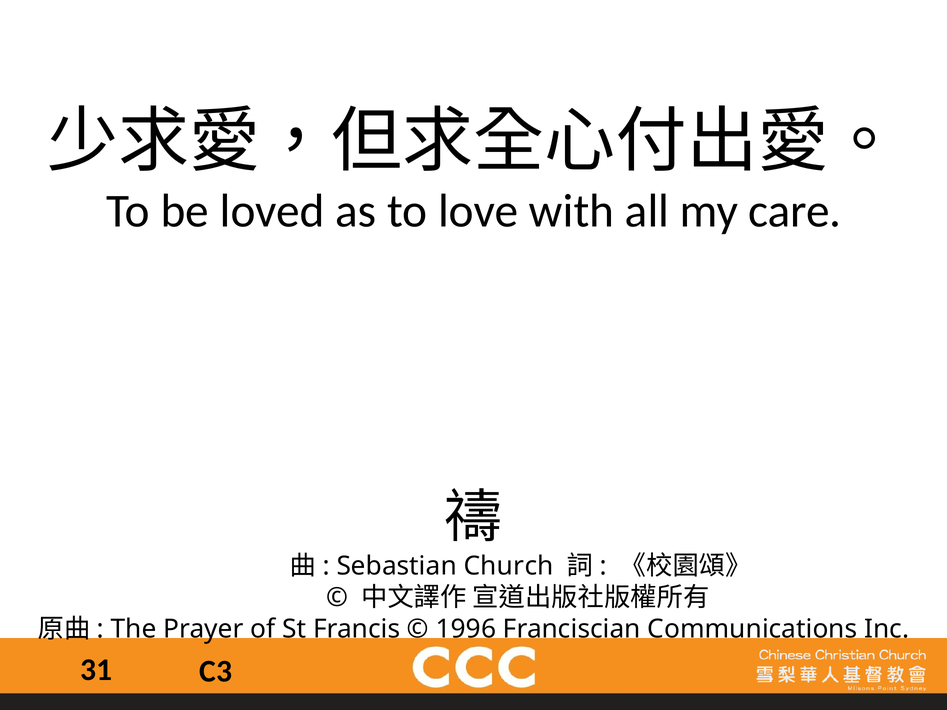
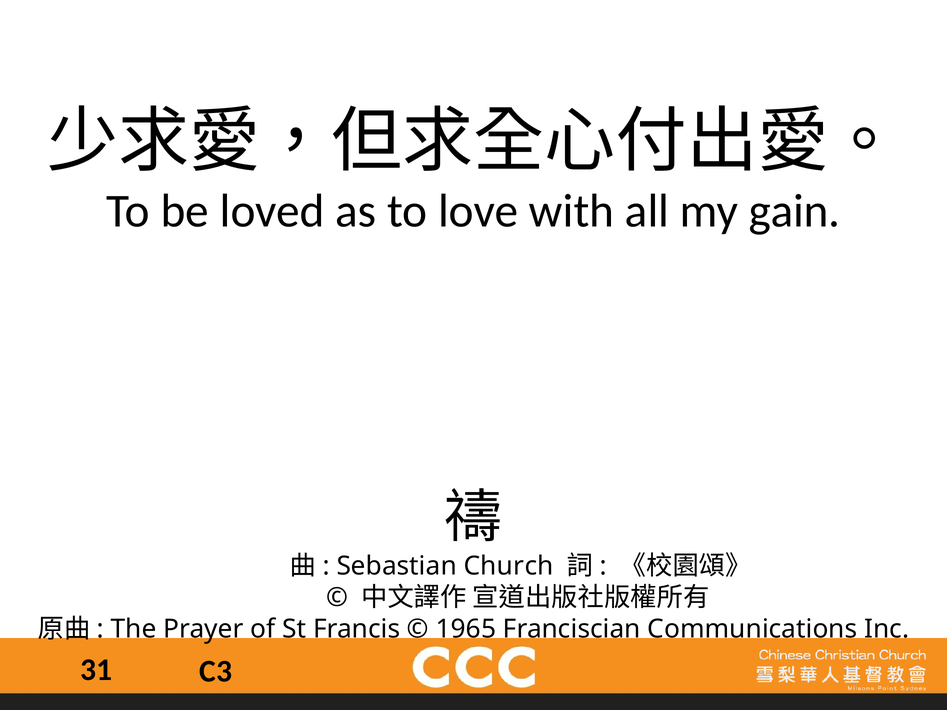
care: care -> gain
1996: 1996 -> 1965
